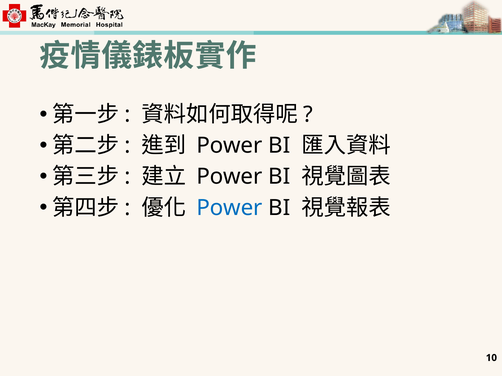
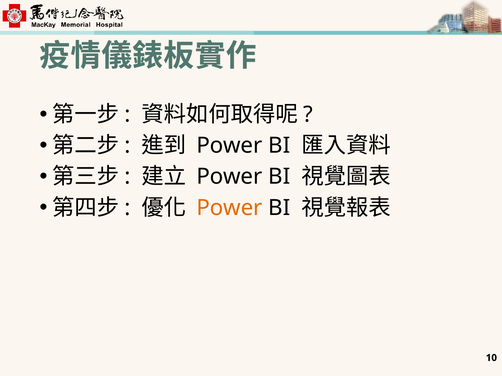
Power at (229, 208) colour: blue -> orange
